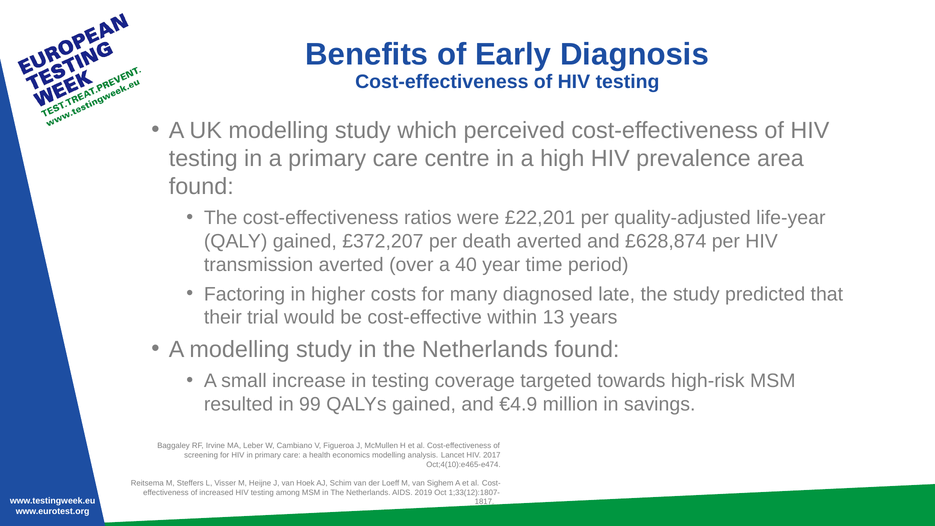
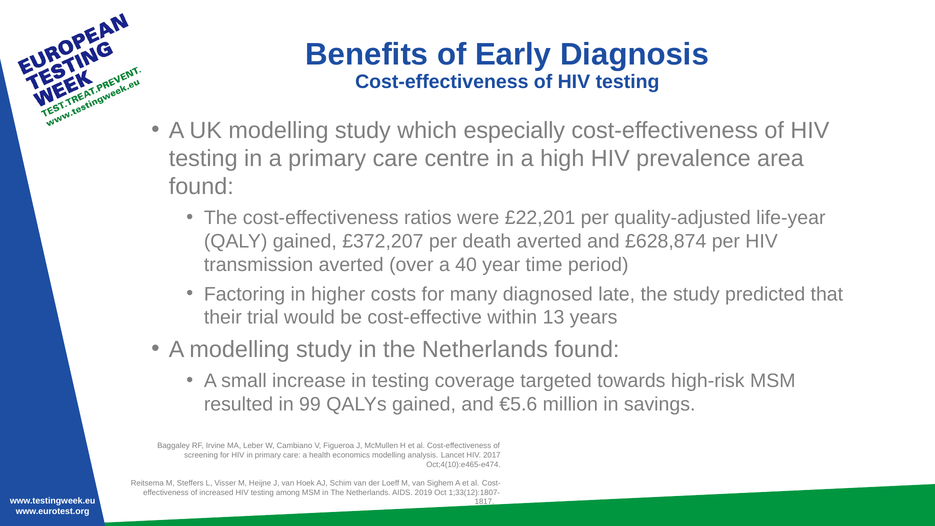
perceived: perceived -> especially
€4.9: €4.9 -> €5.6
